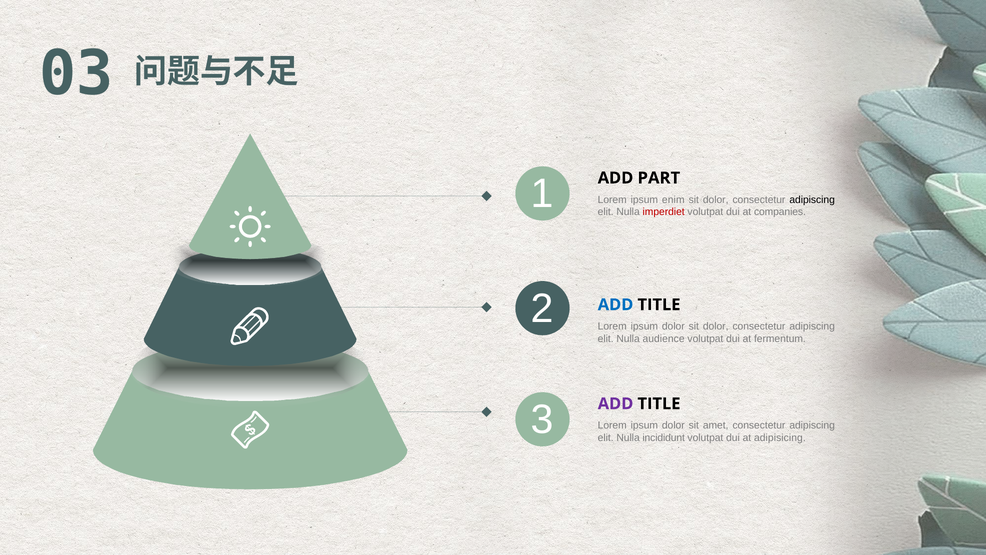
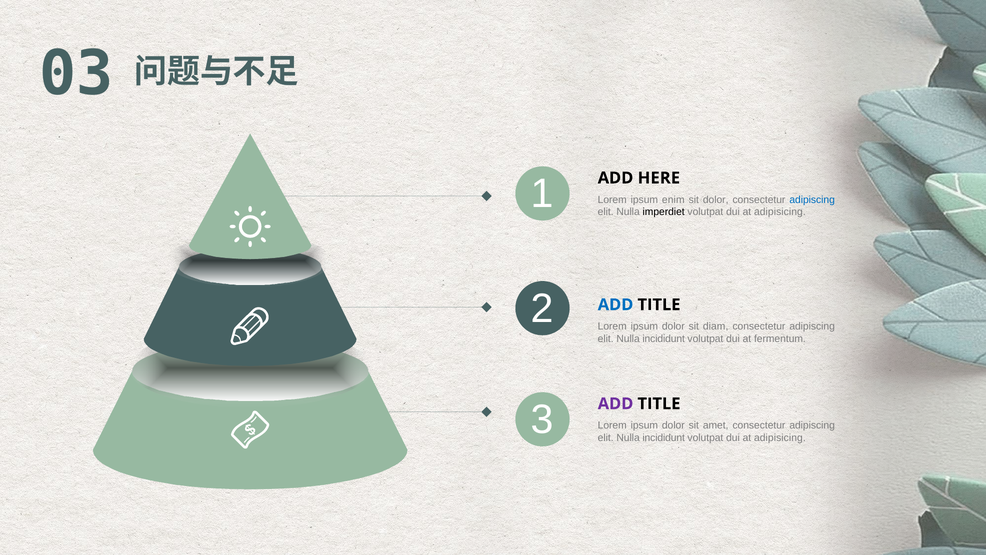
PART: PART -> HERE
adipiscing at (812, 200) colour: black -> blue
imperdiet colour: red -> black
companies at (780, 212): companies -> adipisicing
dolor sit dolor: dolor -> diam
audience at (664, 339): audience -> incididunt
